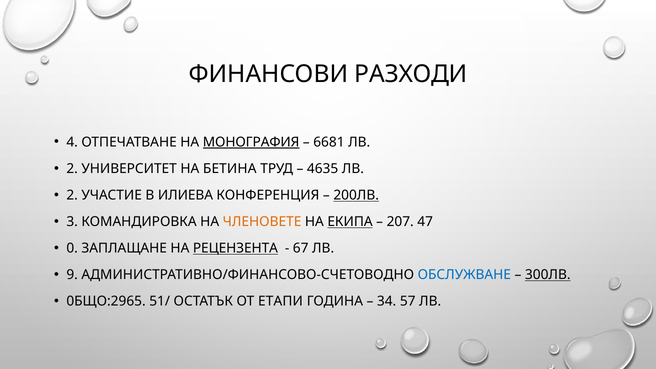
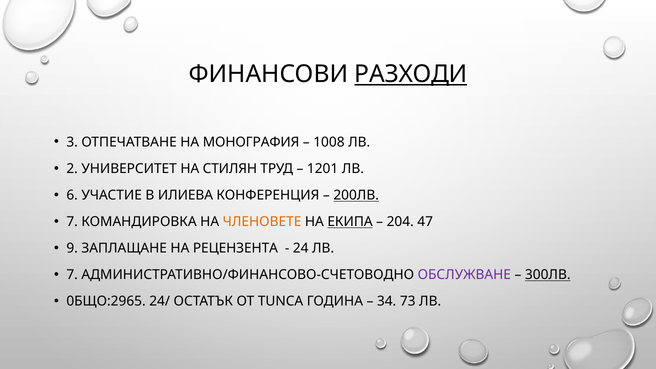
РАЗХОДИ underline: none -> present
4: 4 -> 3
МОНОГРАФИЯ underline: present -> none
6681: 6681 -> 1008
БЕТИНА: БЕТИНА -> СТИЛЯН
4635: 4635 -> 1201
2 at (72, 195): 2 -> 6
3 at (72, 222): 3 -> 7
207: 207 -> 204
0: 0 -> 9
РЕЦЕНЗЕНТА underline: present -> none
67: 67 -> 24
9 at (72, 275): 9 -> 7
ОБСЛУЖВАНЕ colour: blue -> purple
51/: 51/ -> 24/
ЕТАПИ: ЕТАПИ -> TUNCA
57: 57 -> 73
